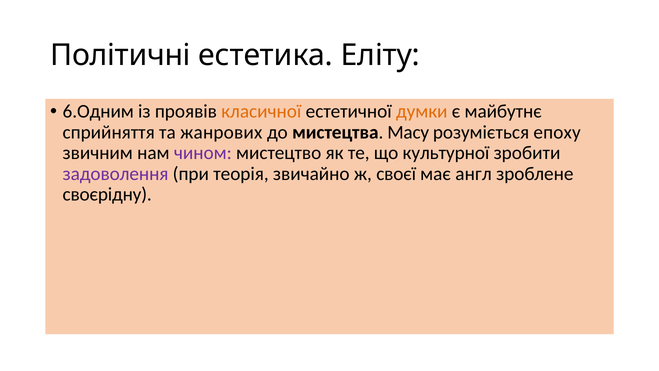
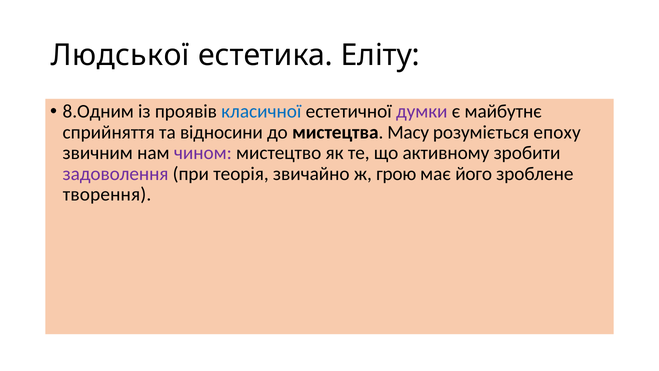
Політичні: Політичні -> Людської
6.Одним: 6.Одним -> 8.Одним
класичної colour: orange -> blue
думки colour: orange -> purple
жанрових: жанрових -> відносини
культурної: культурної -> активному
своєї: своєї -> грою
англ: англ -> його
своєрідну: своєрідну -> творення
